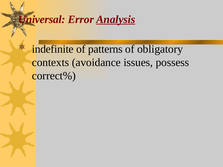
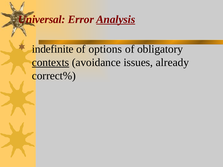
patterns: patterns -> options
contexts underline: none -> present
possess: possess -> already
